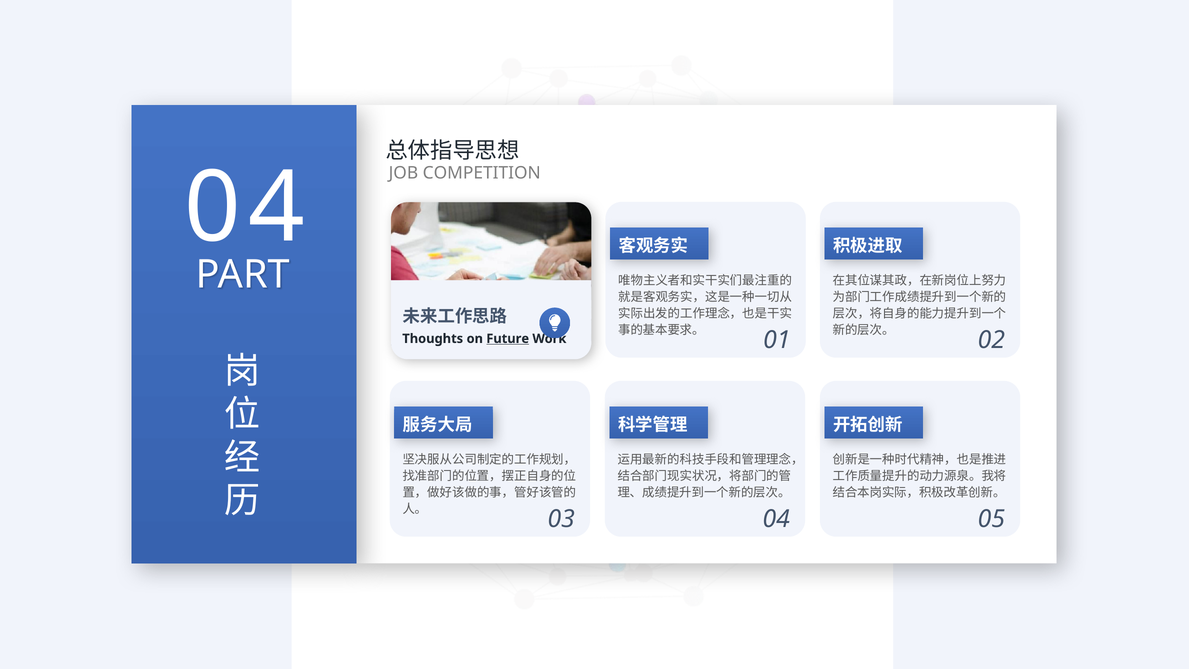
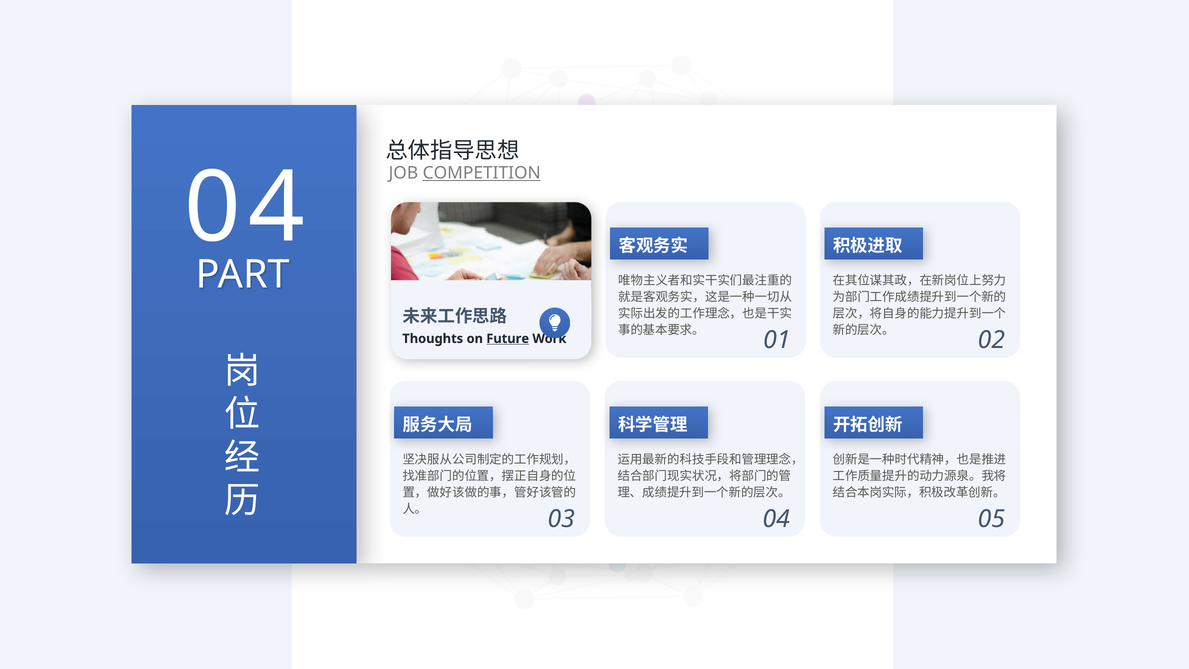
COMPETITION underline: none -> present
